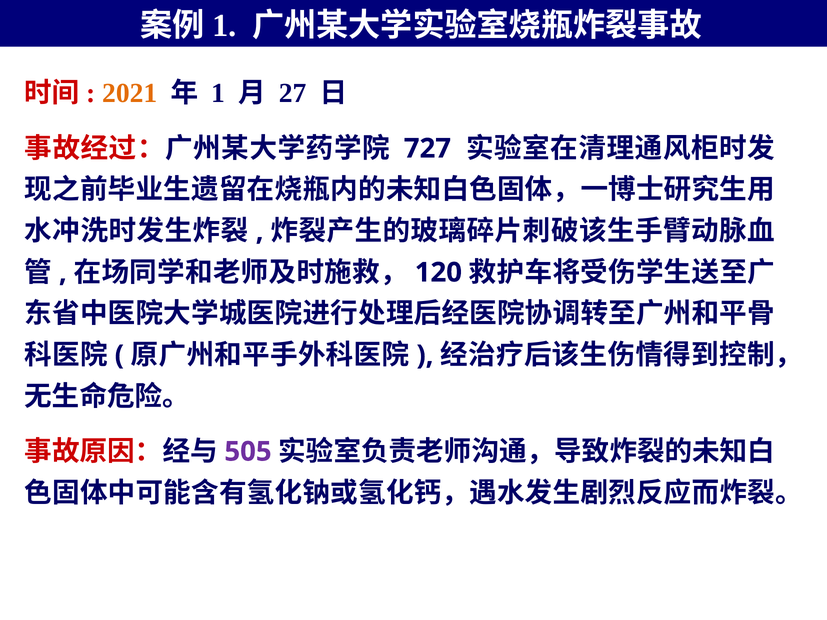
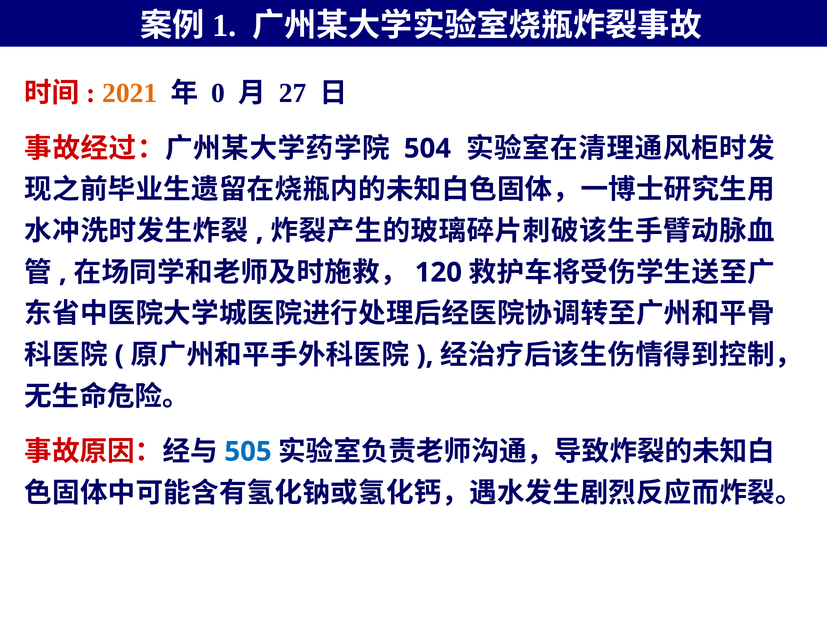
1 at (218, 93): 1 -> 0
727: 727 -> 504
505 colour: purple -> blue
